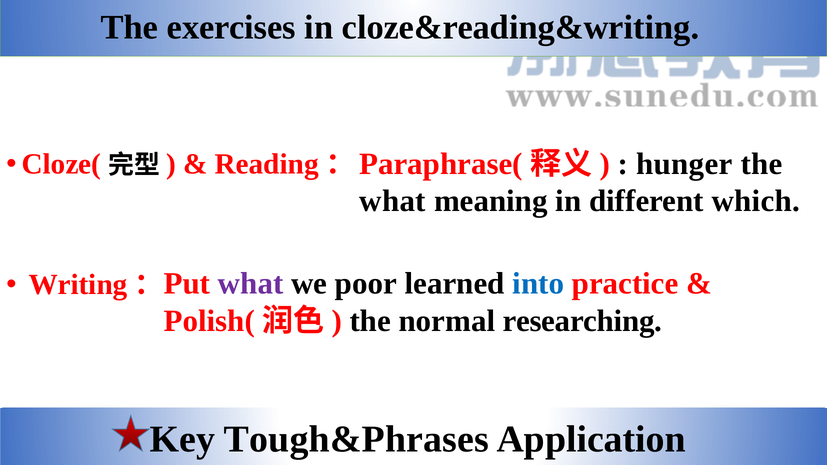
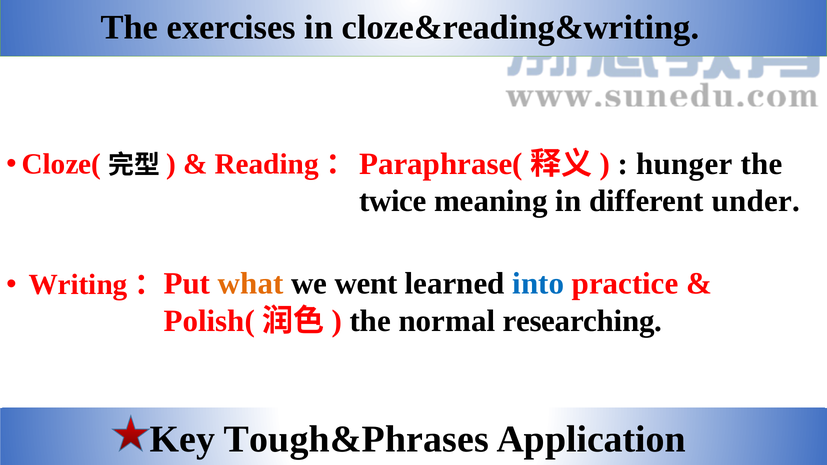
what at (393, 201): what -> twice
which: which -> under
what at (251, 284) colour: purple -> orange
poor: poor -> went
